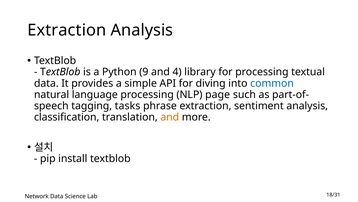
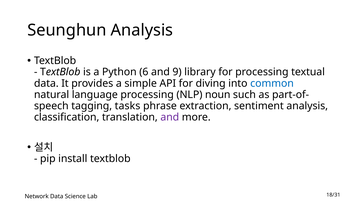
Extraction at (67, 30): Extraction -> Seunghun
9: 9 -> 6
4: 4 -> 9
page: page -> noun
and at (170, 117) colour: orange -> purple
